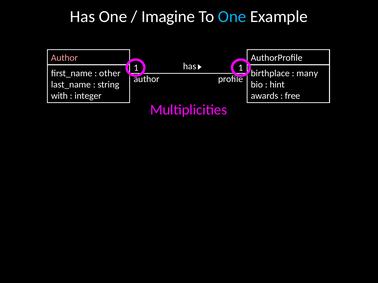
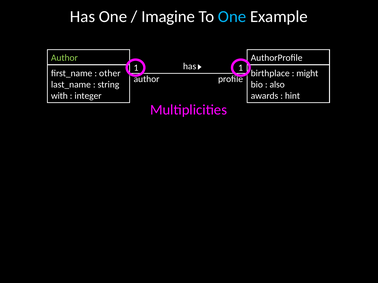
Author at (64, 58) colour: pink -> light green
many: many -> might
hint: hint -> also
free: free -> hint
